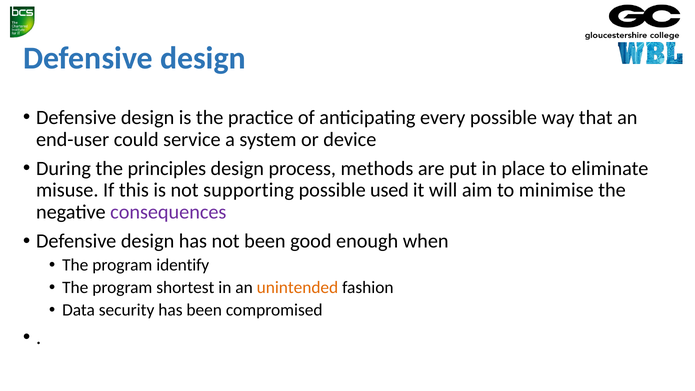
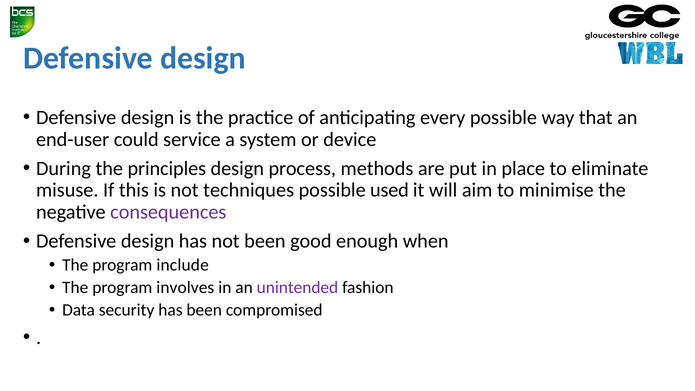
supporting: supporting -> techniques
identify: identify -> include
shortest: shortest -> involves
unintended colour: orange -> purple
